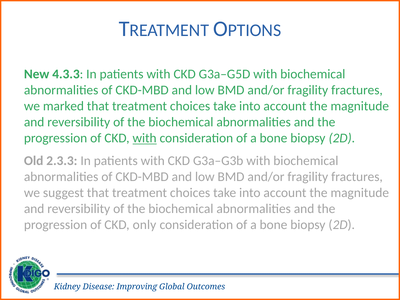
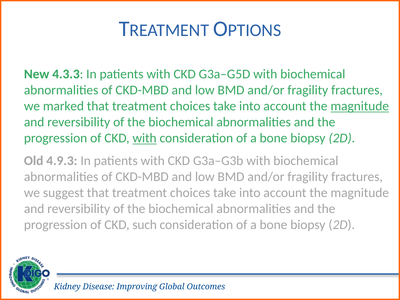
magnitude at (360, 106) underline: none -> present
2.3.3: 2.3.3 -> 4.9.3
only: only -> such
